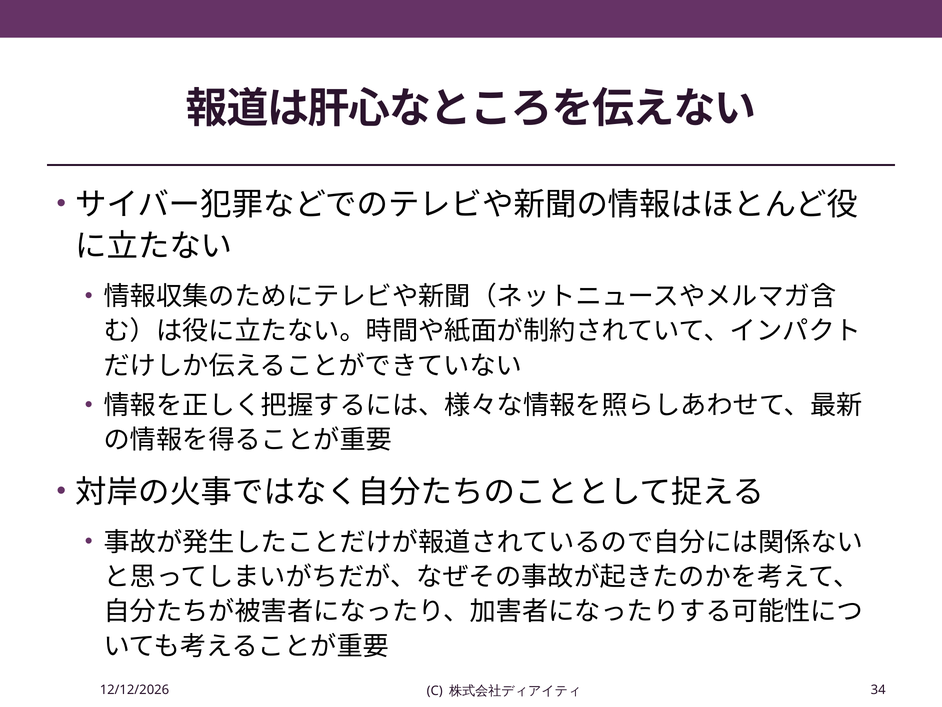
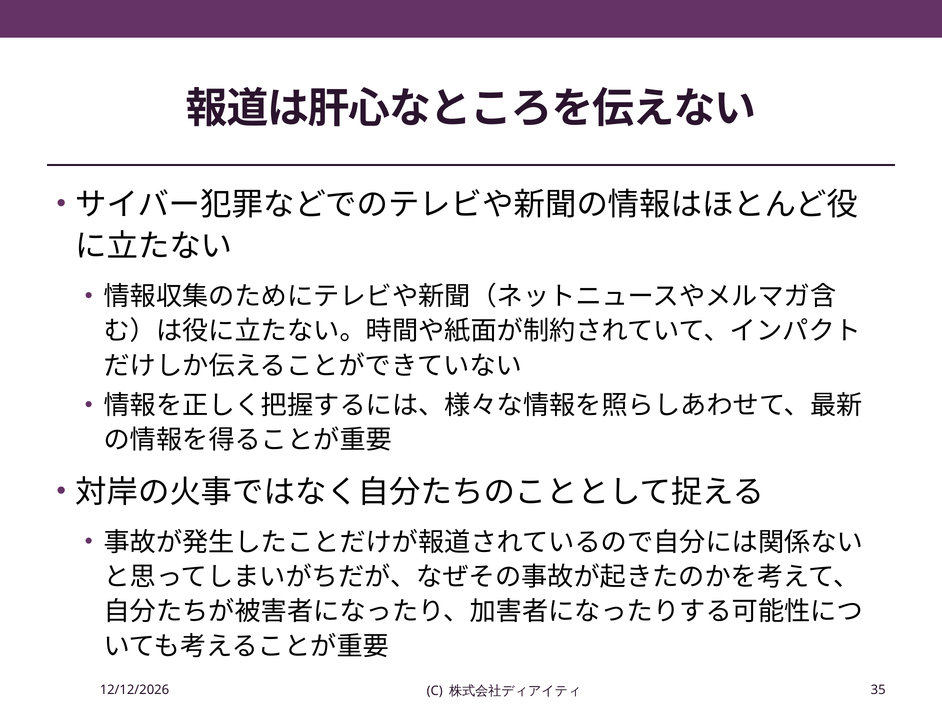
34: 34 -> 35
